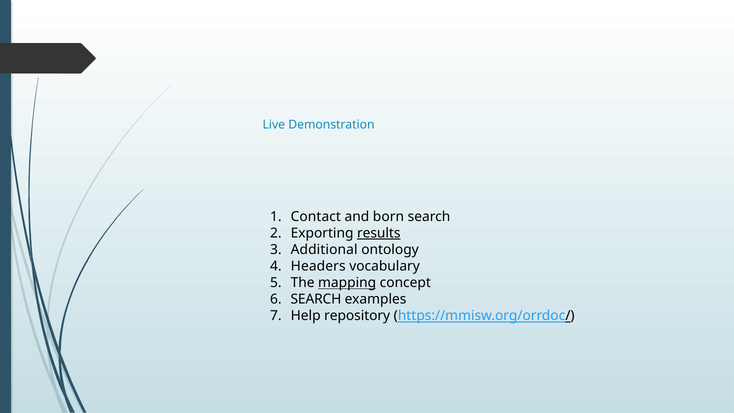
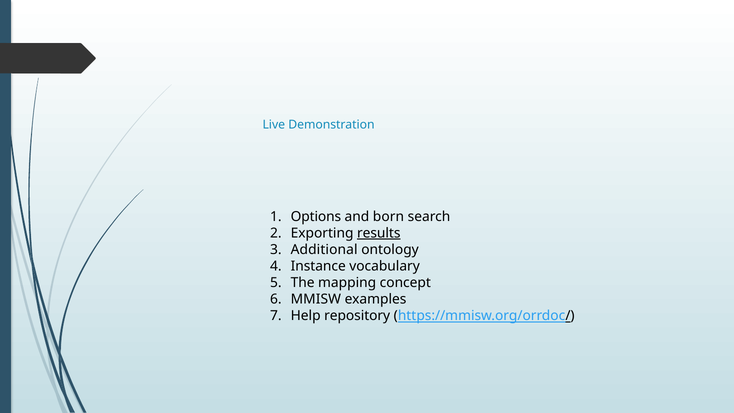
Contact: Contact -> Options
Headers: Headers -> Instance
mapping underline: present -> none
SEARCH at (316, 299): SEARCH -> MMISW
